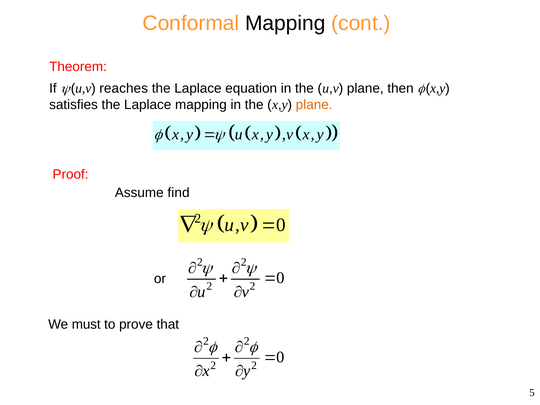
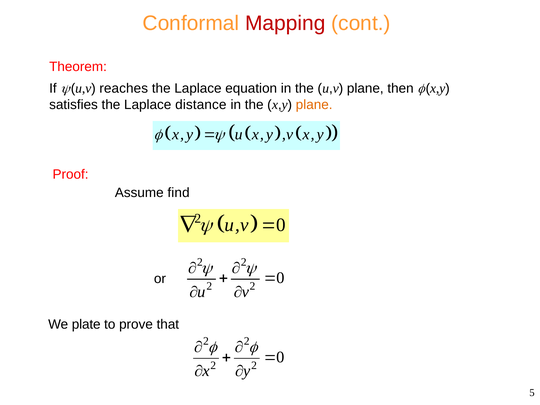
Mapping at (285, 23) colour: black -> red
Laplace mapping: mapping -> distance
must: must -> plate
